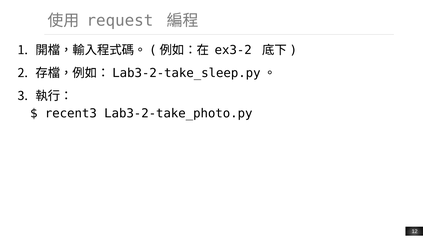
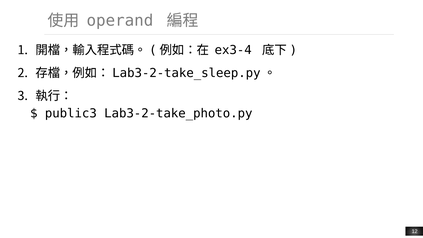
request: request -> operand
ex3-2: ex3-2 -> ex3-4
recent3: recent3 -> public3
